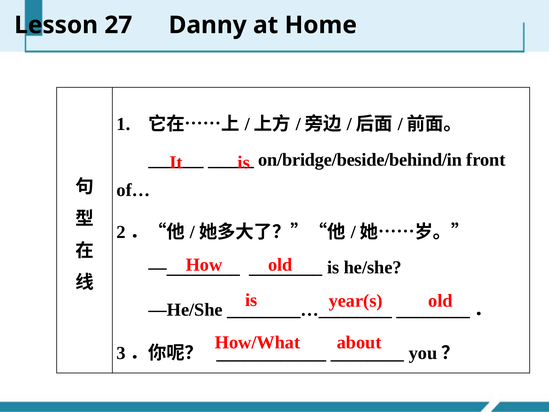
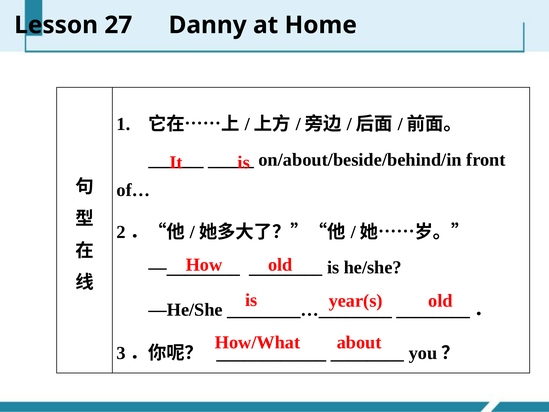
on/bridge/beside/behind/in: on/bridge/beside/behind/in -> on/about/beside/behind/in
